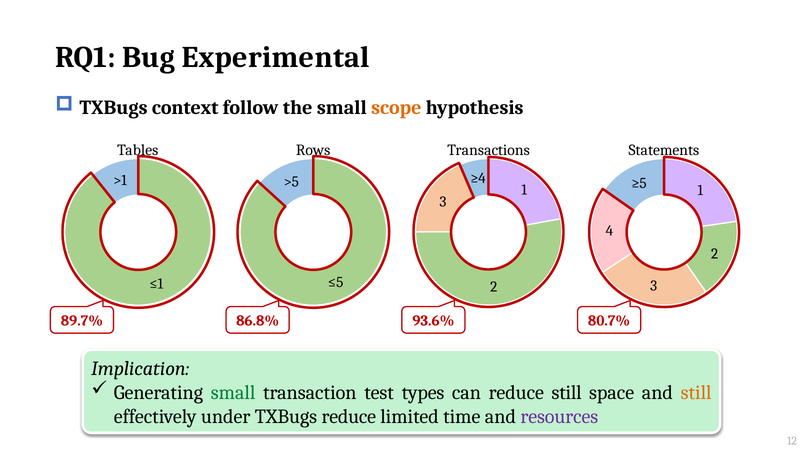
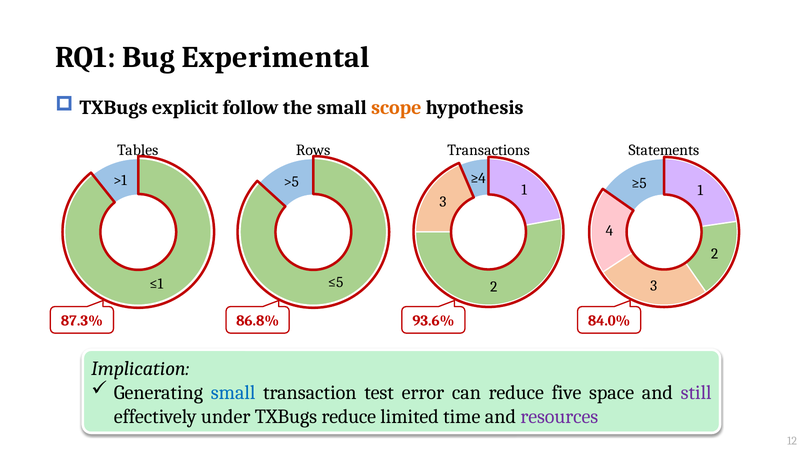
context: context -> explicit
89.7%: 89.7% -> 87.3%
80.7%: 80.7% -> 84.0%
small at (233, 392) colour: green -> blue
types: types -> error
reduce still: still -> five
still at (696, 392) colour: orange -> purple
